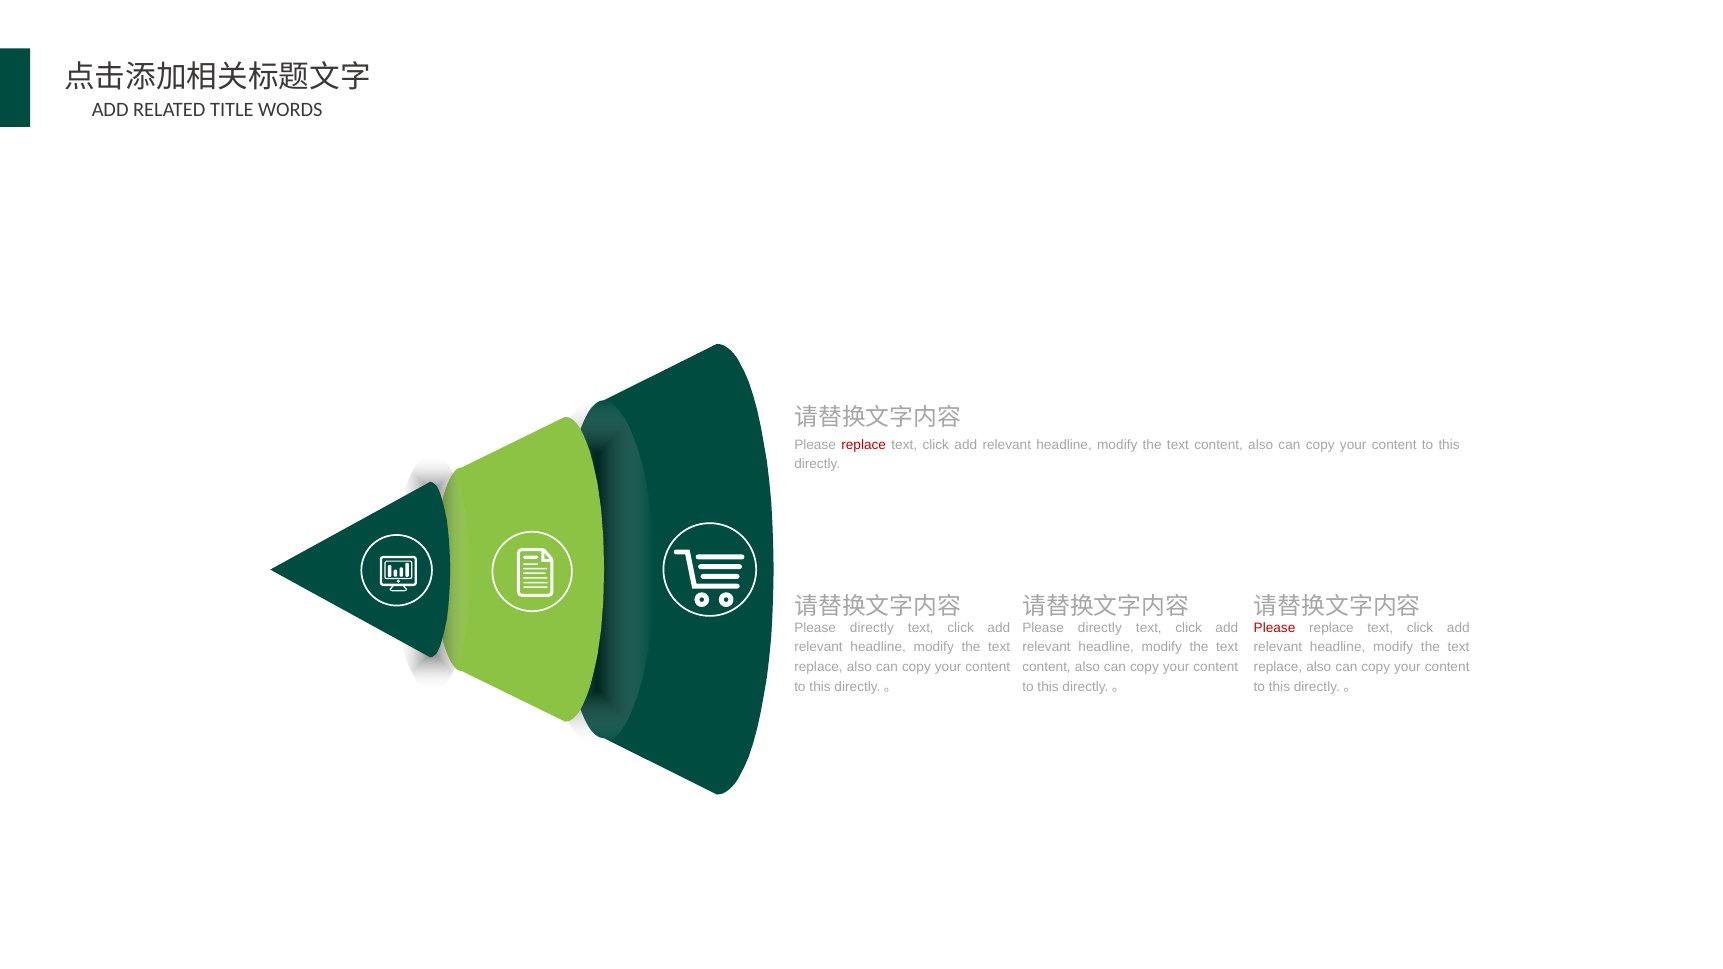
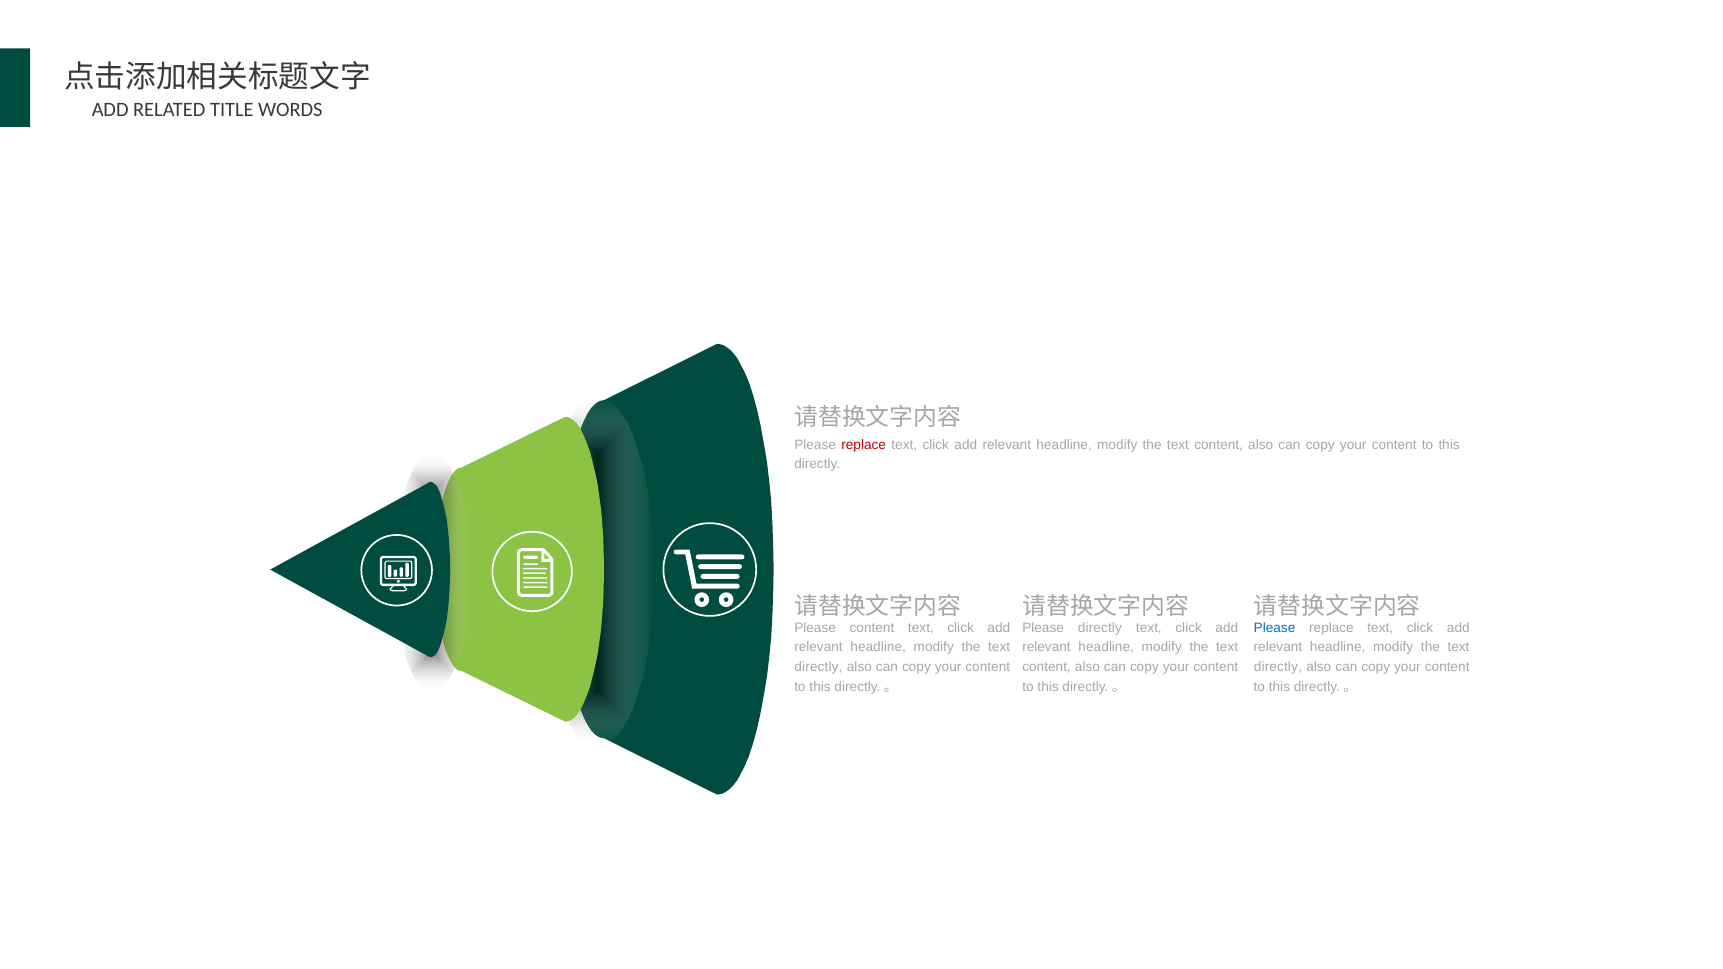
directly at (872, 628): directly -> content
Please at (1275, 628) colour: red -> blue
replace at (819, 667): replace -> directly
replace at (1278, 667): replace -> directly
